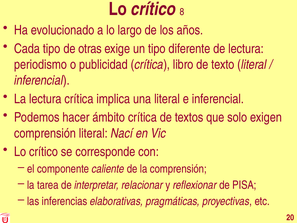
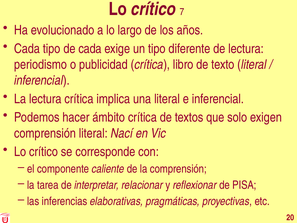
8: 8 -> 7
de otras: otras -> cada
